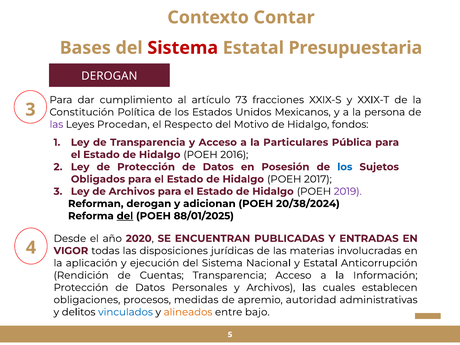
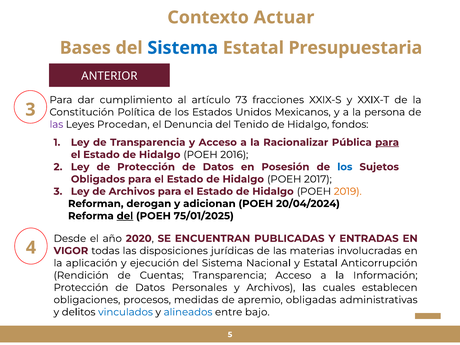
Contar: Contar -> Actuar
Sistema at (183, 48) colour: red -> blue
DEROGAN at (109, 76): DEROGAN -> ANTERIOR
Respecto: Respecto -> Denuncia
Motivo: Motivo -> Tenido
Particulares: Particulares -> Racionalizar
para at (387, 142) underline: none -> present
2019 colour: purple -> orange
20/38/2024: 20/38/2024 -> 20/04/2024
88/01/2025: 88/01/2025 -> 75/01/2025
autoridad: autoridad -> obligadas
alineados colour: orange -> blue
